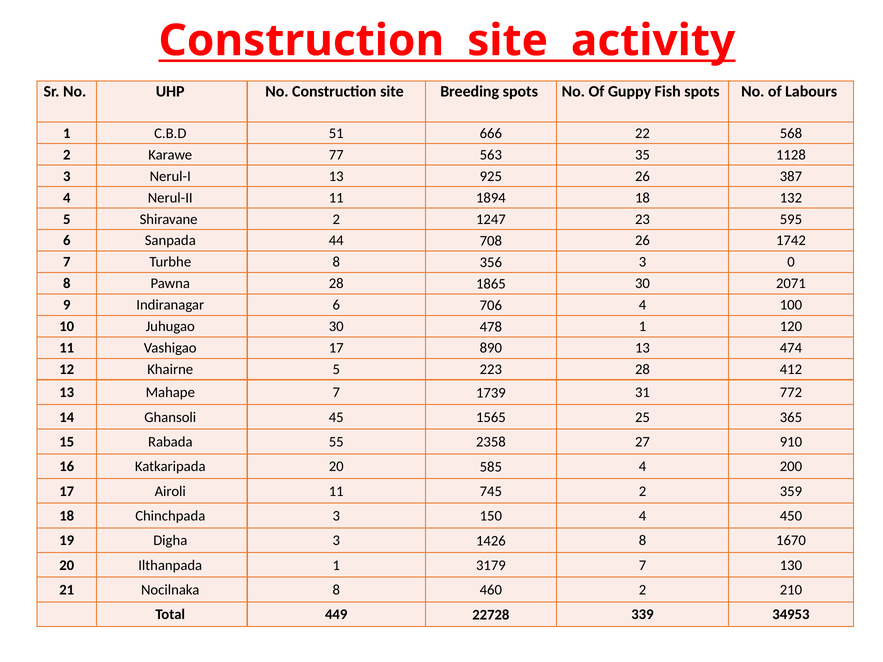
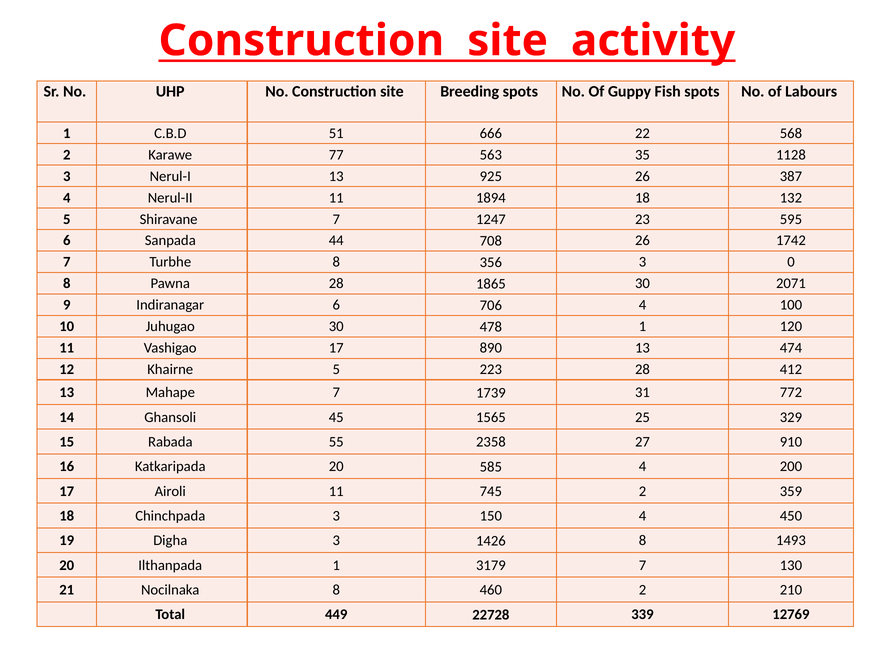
Shiravane 2: 2 -> 7
365: 365 -> 329
1670: 1670 -> 1493
34953: 34953 -> 12769
